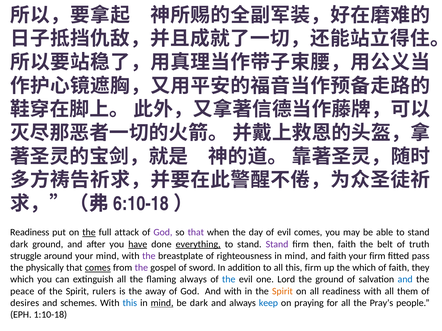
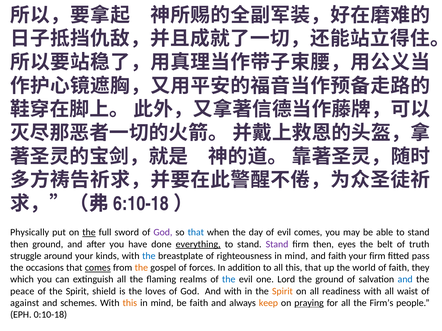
Readiness at (30, 233): Readiness -> Physically
attack: attack -> sword
that at (196, 233) colour: purple -> blue
dark at (19, 245): dark -> then
have underline: present -> none
then faith: faith -> eyes
your mind: mind -> kinds
the at (149, 256) colour: purple -> blue
physically: physically -> occasions
the at (141, 268) colour: purple -> orange
sword: sword -> forces
this firm: firm -> that
the which: which -> world
flaming always: always -> realms
rulers: rulers -> shield
away: away -> loves
them: them -> waist
desires: desires -> against
this at (130, 303) colour: blue -> orange
mind at (162, 303) underline: present -> none
be dark: dark -> faith
keep colour: blue -> orange
praying underline: none -> present
Pray’s: Pray’s -> Firm’s
1:10-18: 1:10-18 -> 0:10-18
